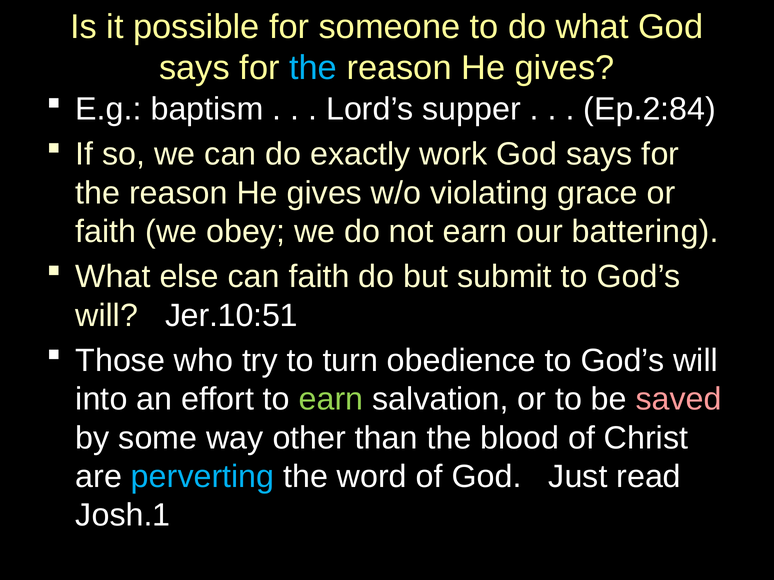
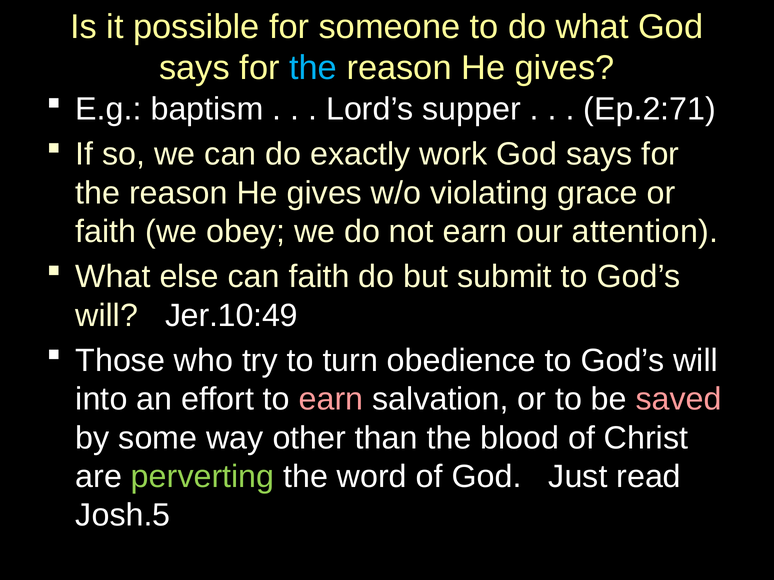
Ep.2:84: Ep.2:84 -> Ep.2:71
battering: battering -> attention
Jer.10:51: Jer.10:51 -> Jer.10:49
earn at (331, 400) colour: light green -> pink
perverting colour: light blue -> light green
Josh.1: Josh.1 -> Josh.5
